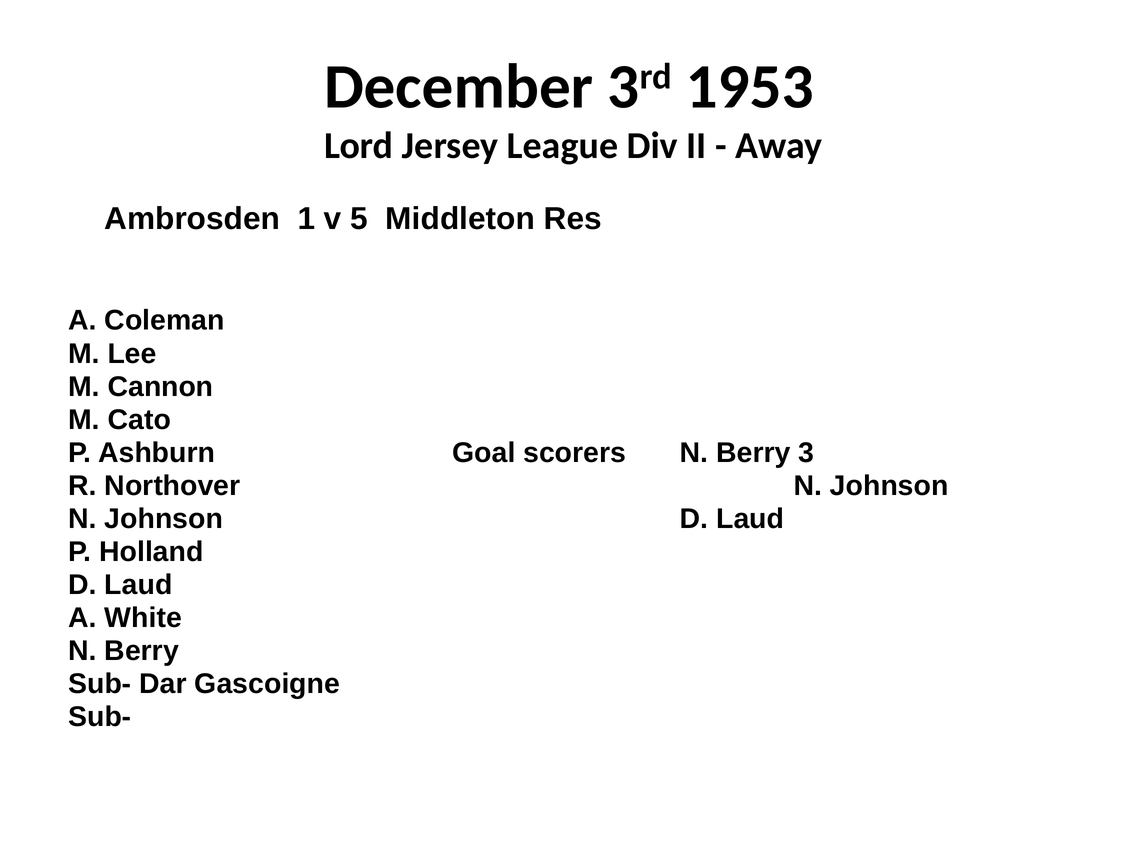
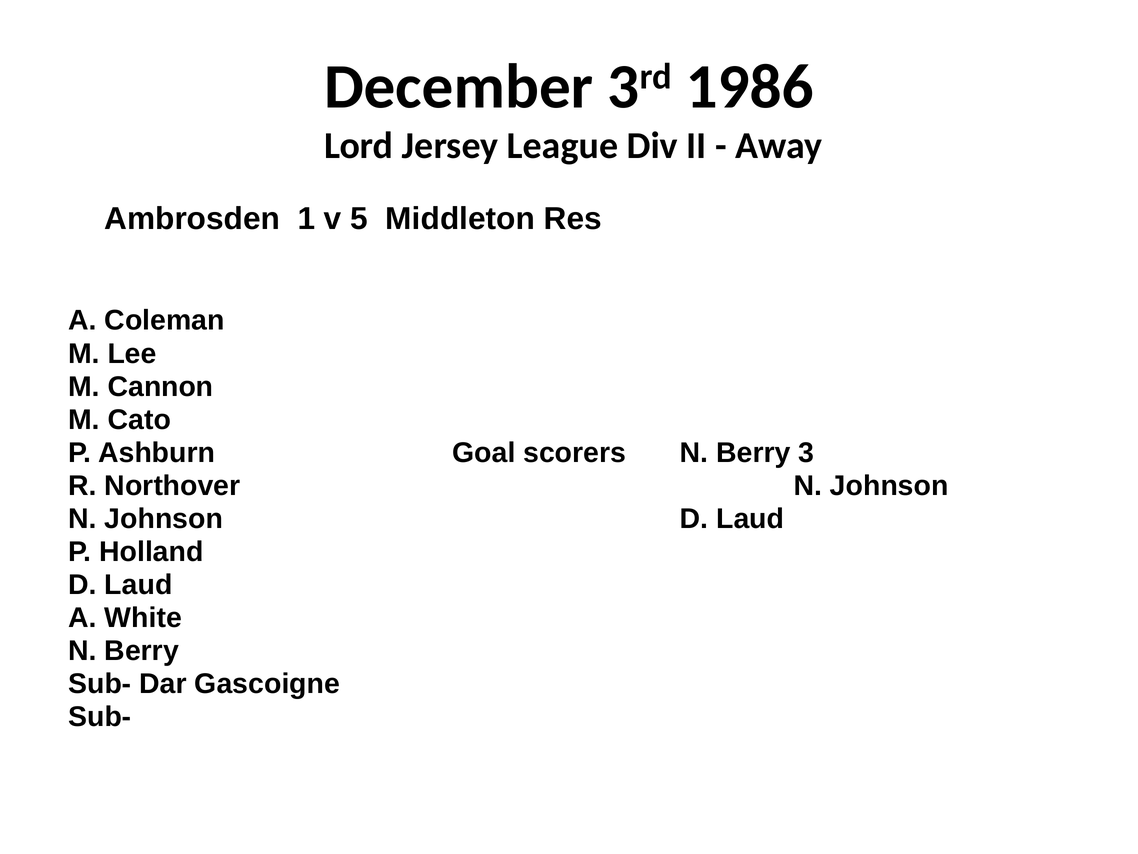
1953: 1953 -> 1986
